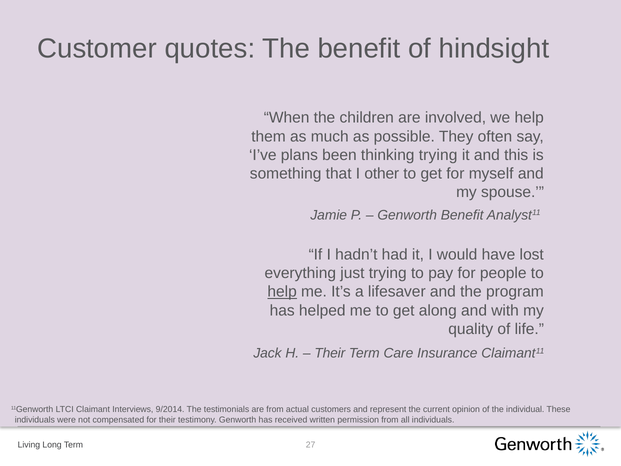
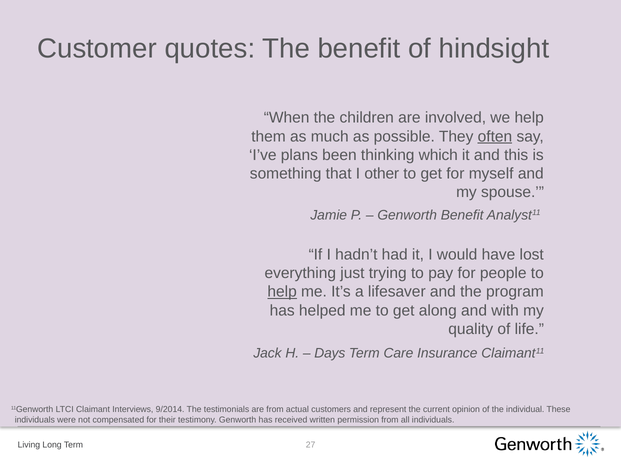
often underline: none -> present
thinking trying: trying -> which
Their at (330, 353): Their -> Days
